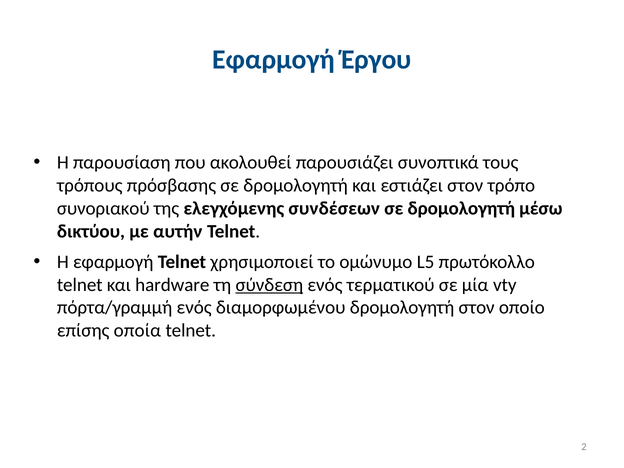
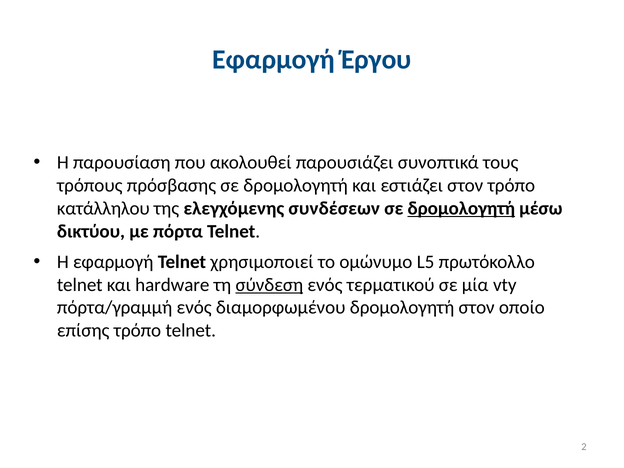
συνοριακού: συνοριακού -> κατάλληλου
δρομολογητή at (461, 208) underline: none -> present
αυτήν: αυτήν -> πόρτα
επίσης οποία: οποία -> τρόπο
